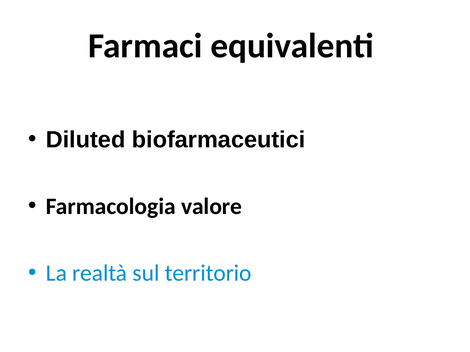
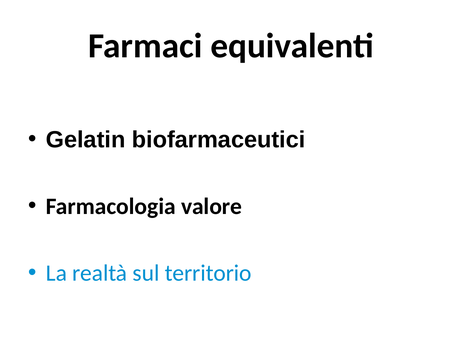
Diluted: Diluted -> Gelatin
